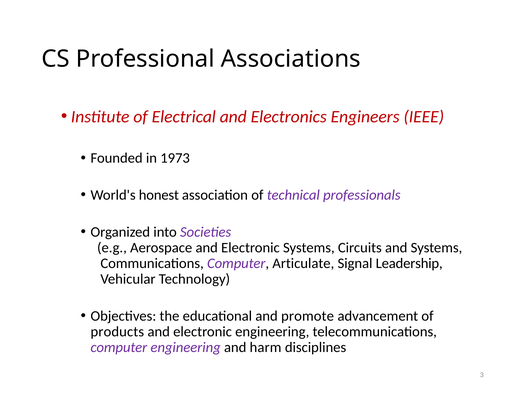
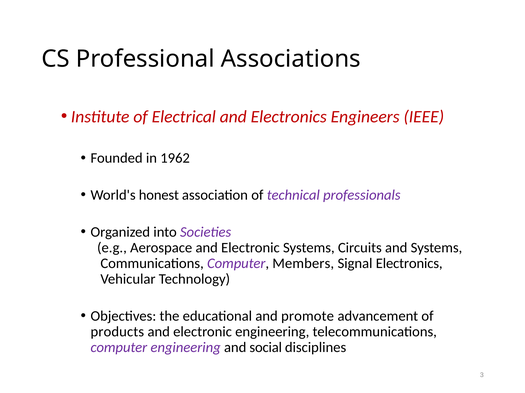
1973: 1973 -> 1962
Articulate: Articulate -> Members
Signal Leadership: Leadership -> Electronics
harm: harm -> social
